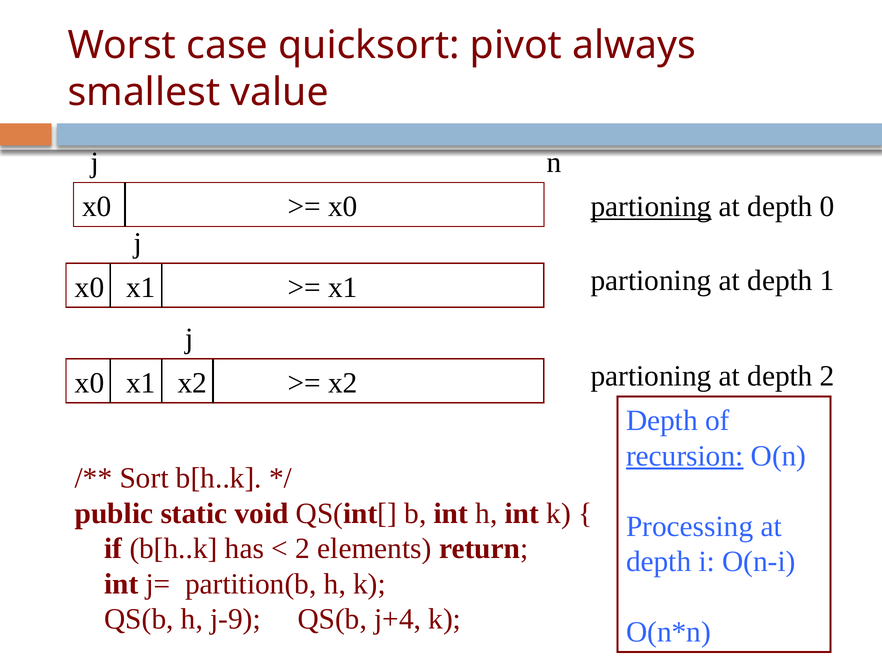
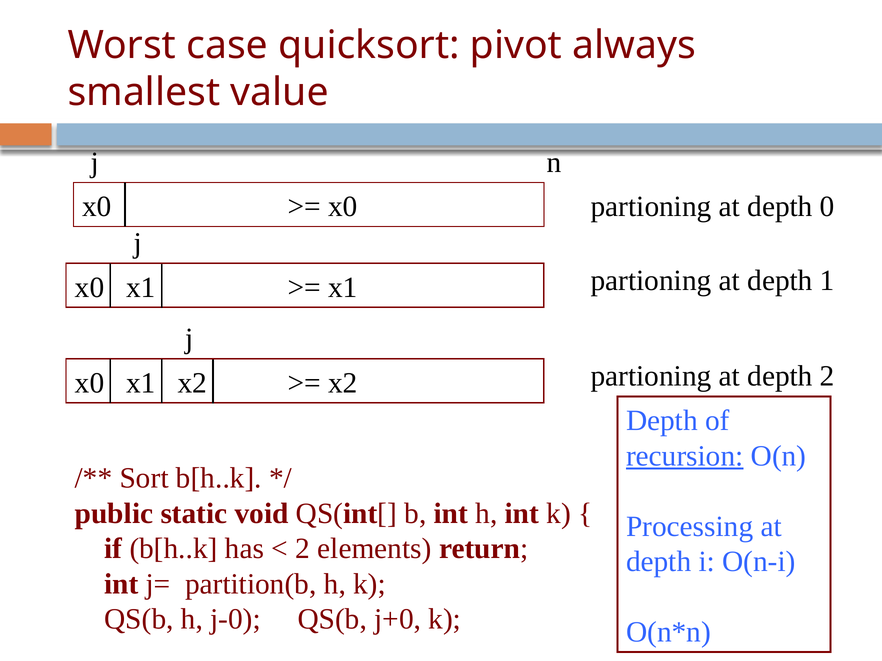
partioning at (651, 207) underline: present -> none
j-9: j-9 -> j-0
j+4: j+4 -> j+0
